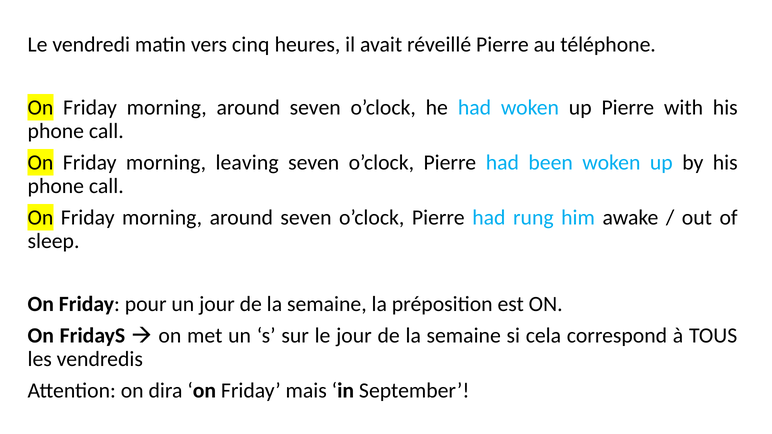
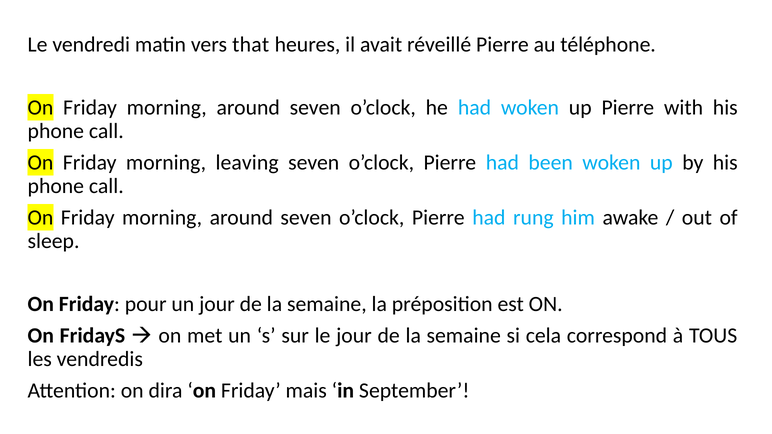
cinq: cinq -> that
